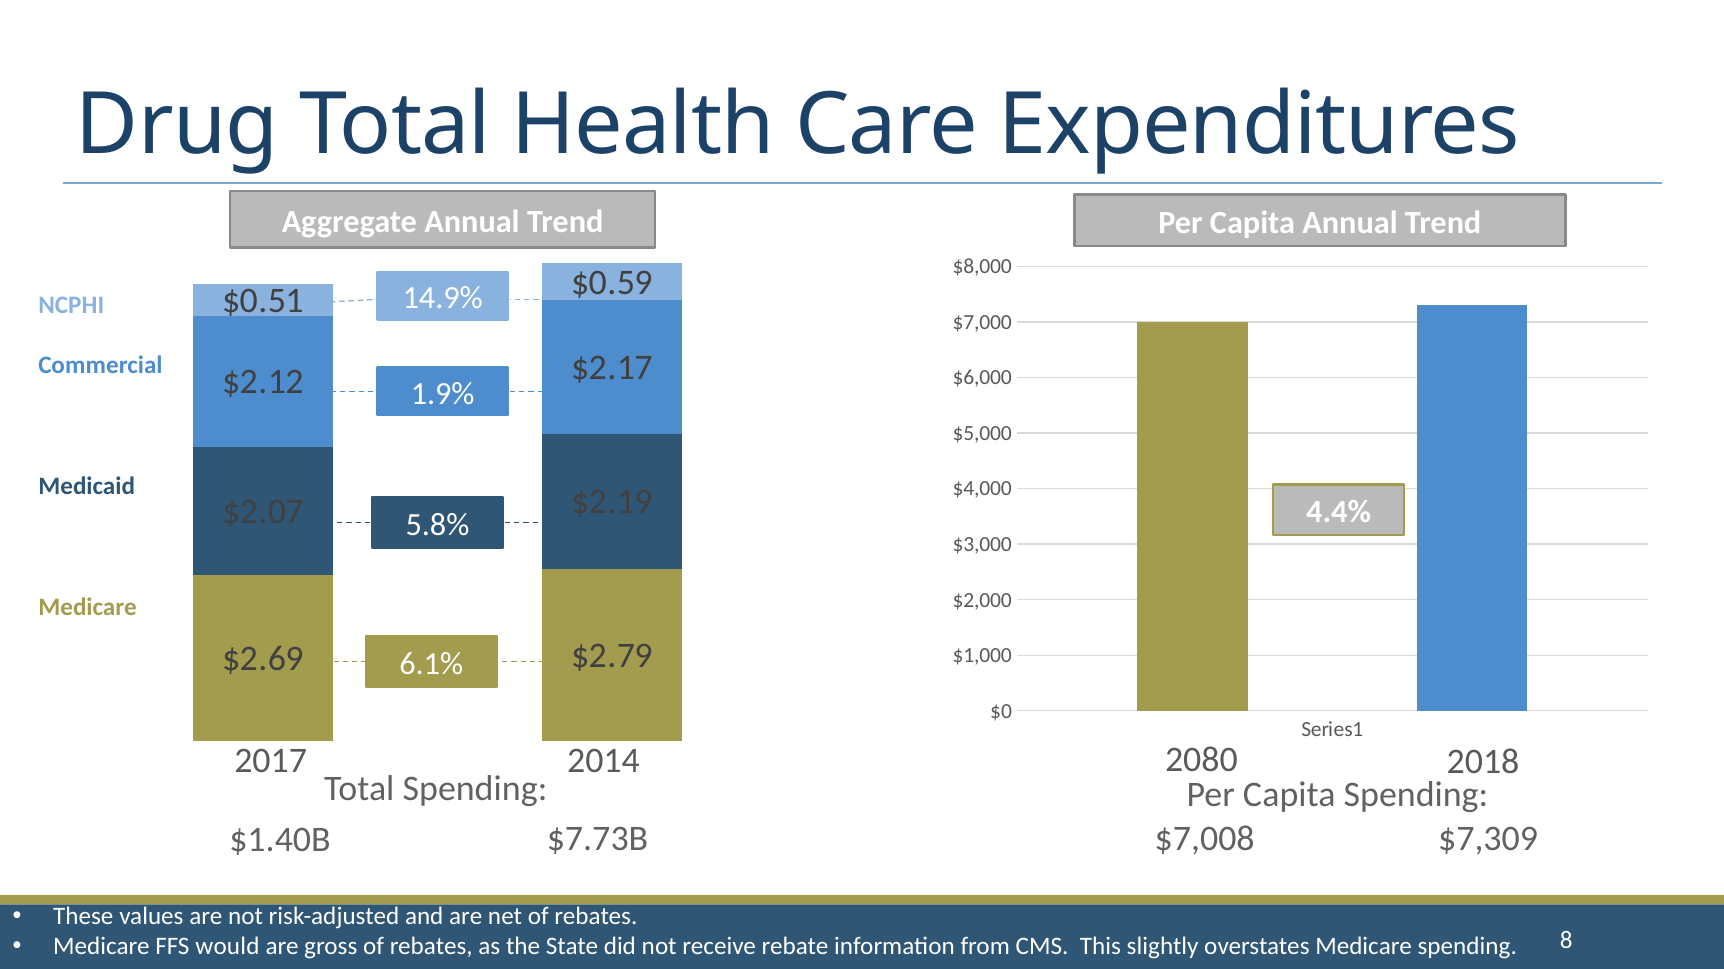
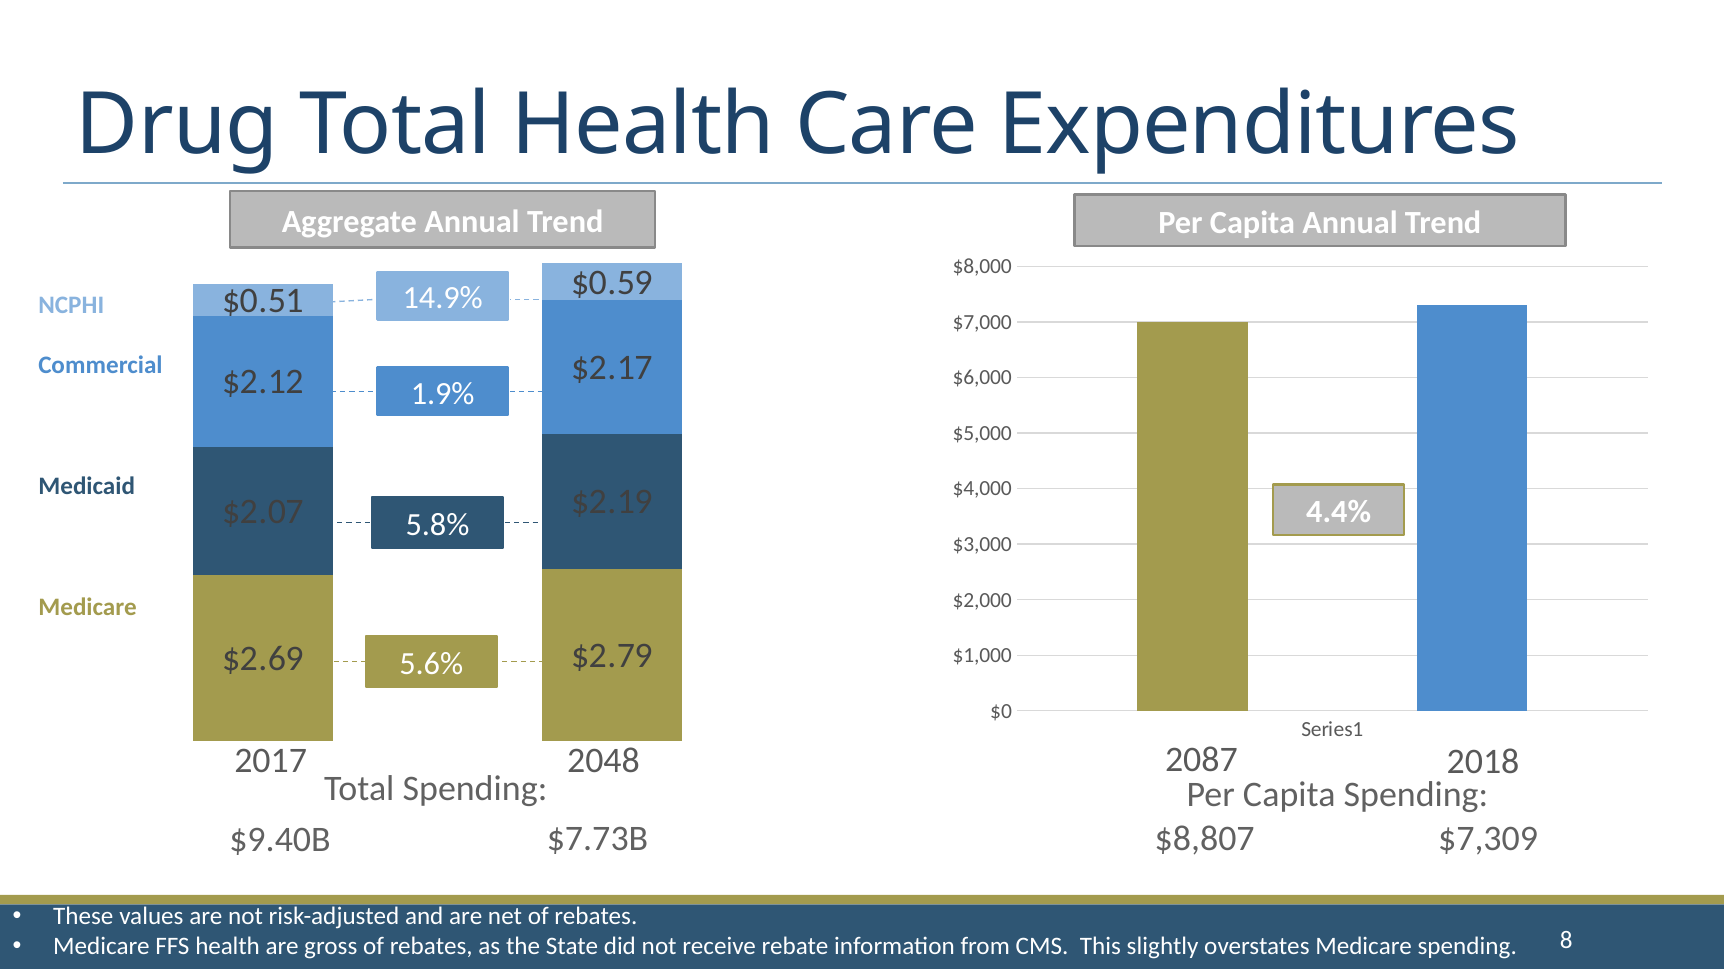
6.1%: 6.1% -> 5.6%
2080: 2080 -> 2087
2014: 2014 -> 2048
$7,008: $7,008 -> $8,807
$1.40B: $1.40B -> $9.40B
FFS would: would -> health
